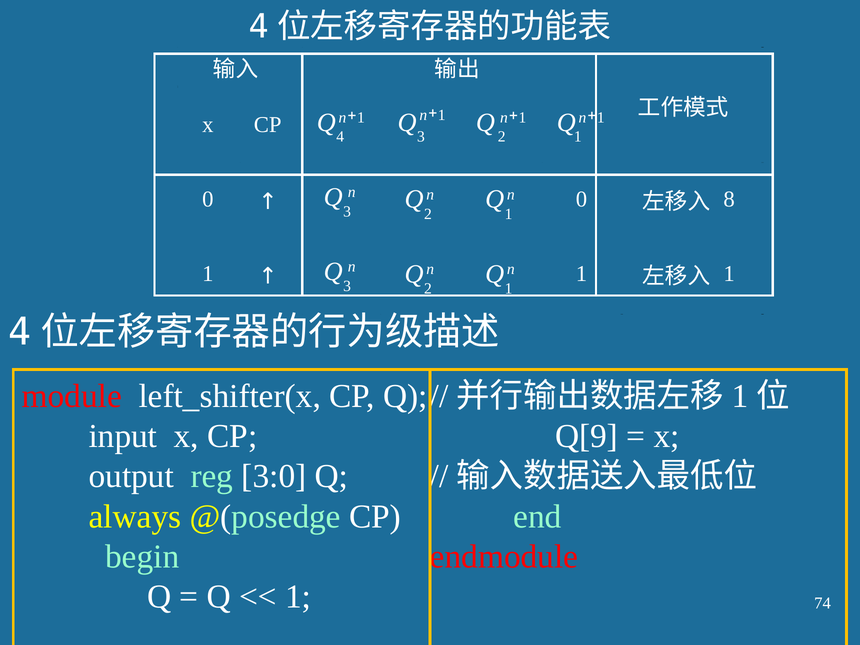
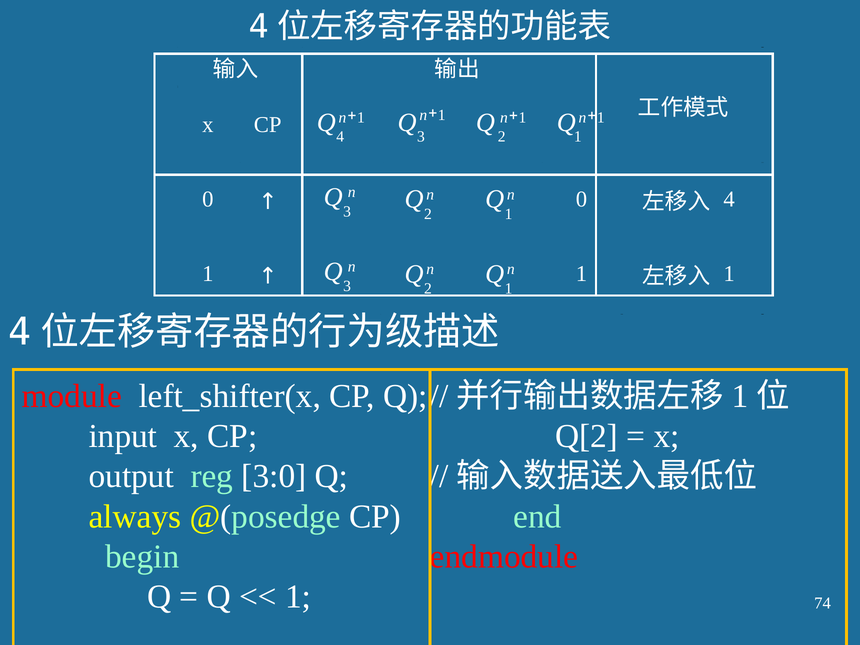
8 at (729, 199): 8 -> 4
Q[9: Q[9 -> Q[2
